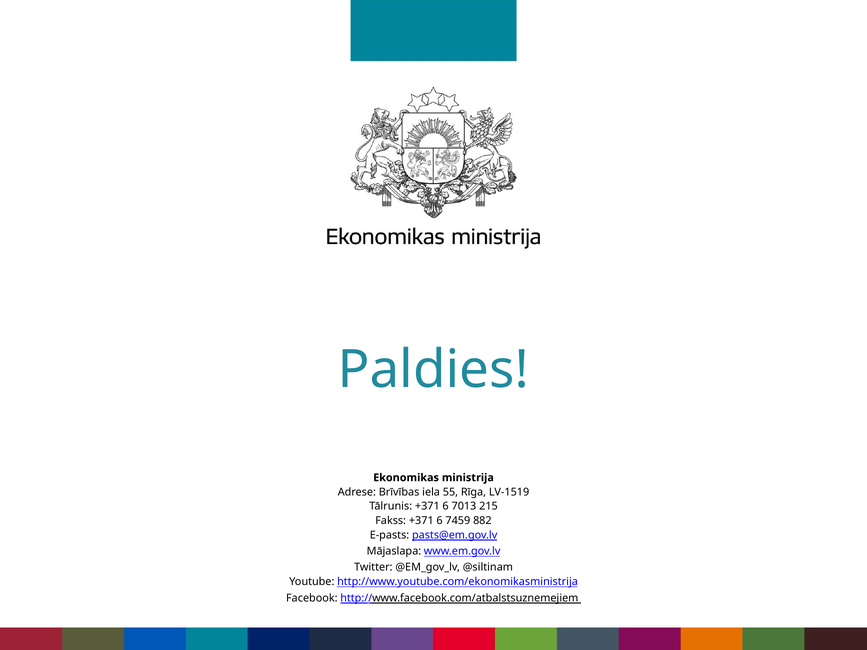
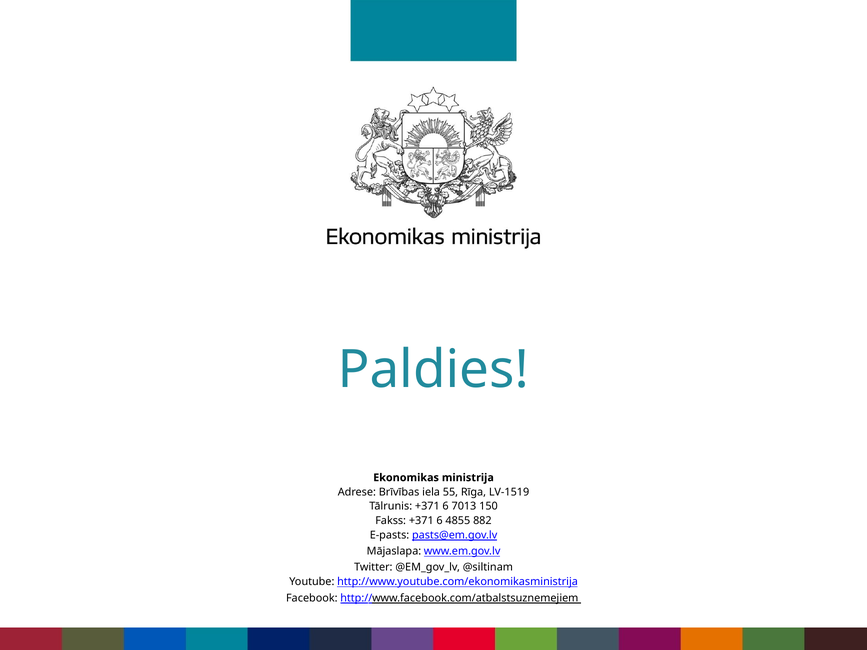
215: 215 -> 150
7459: 7459 -> 4855
